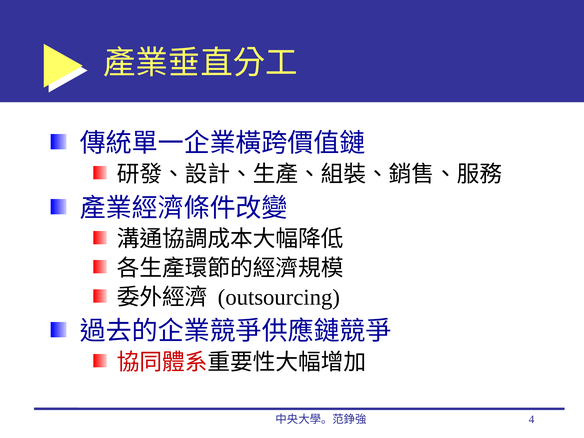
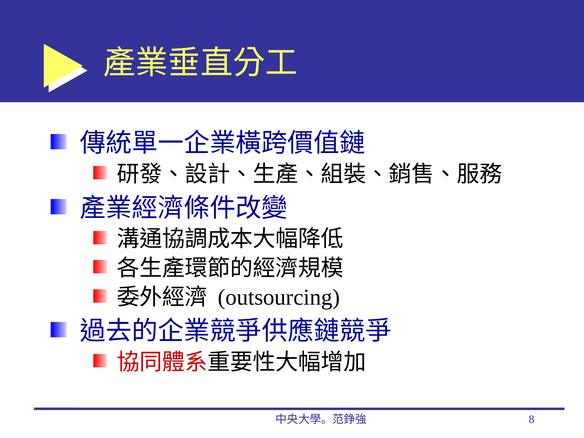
4: 4 -> 8
